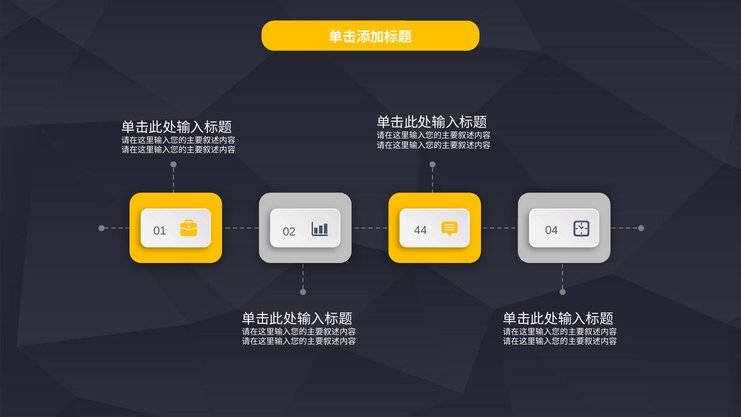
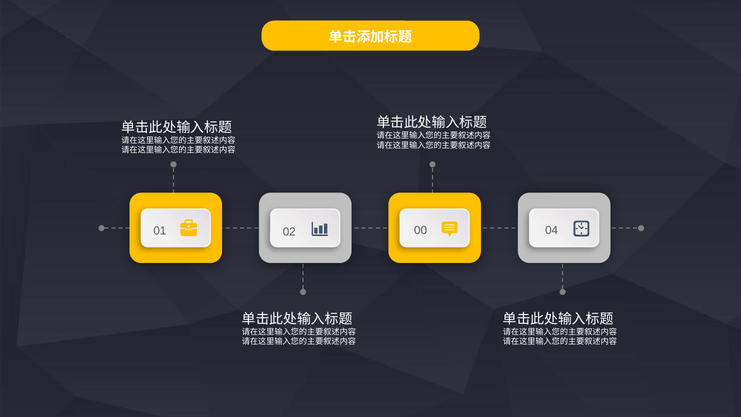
44: 44 -> 00
